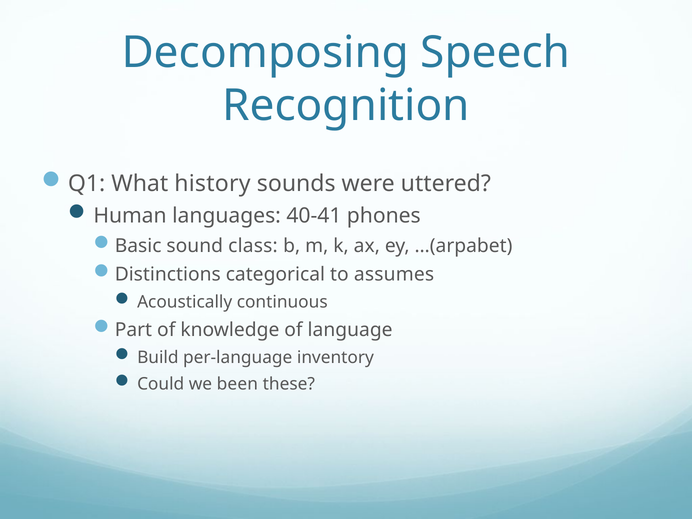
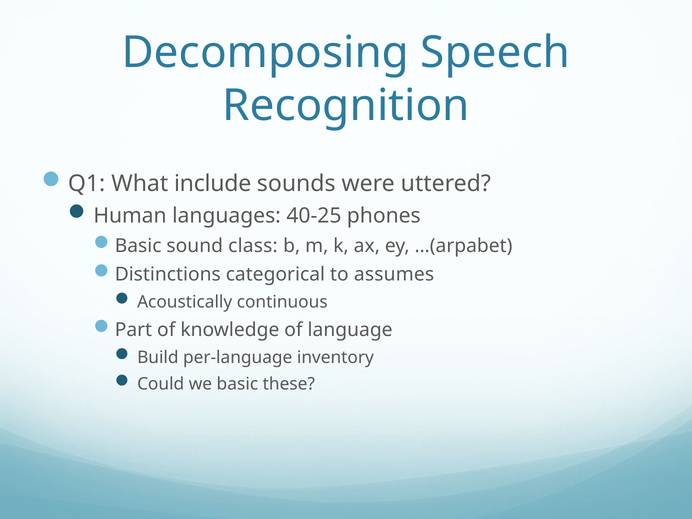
history: history -> include
40-41: 40-41 -> 40-25
we been: been -> basic
